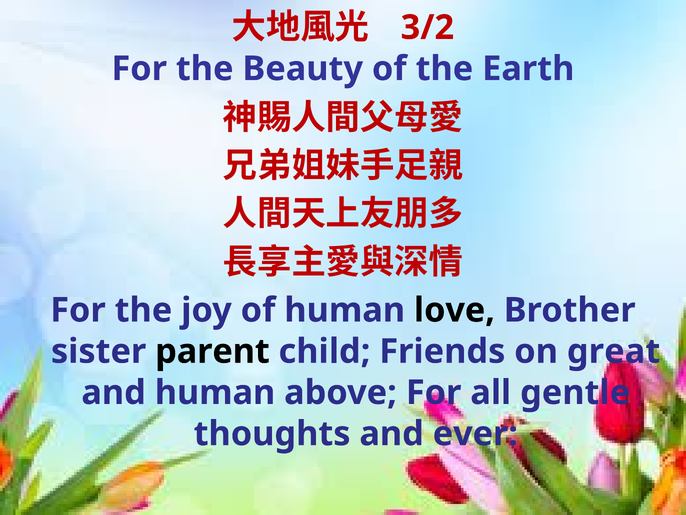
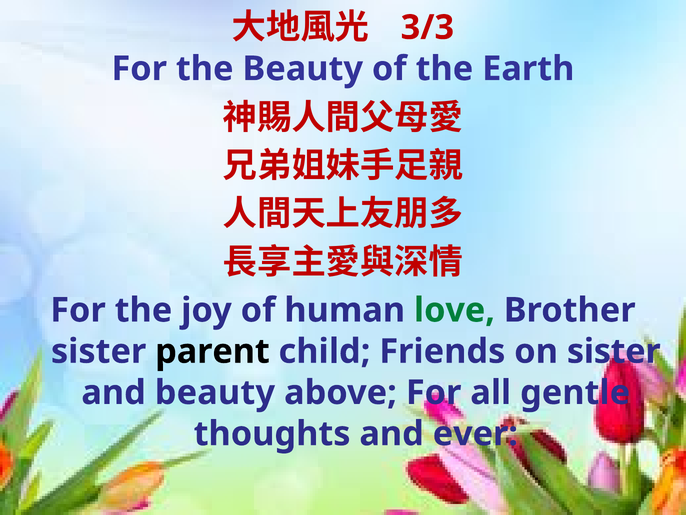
3/2: 3/2 -> 3/3
love colour: black -> green
on great: great -> sister
and human: human -> beauty
